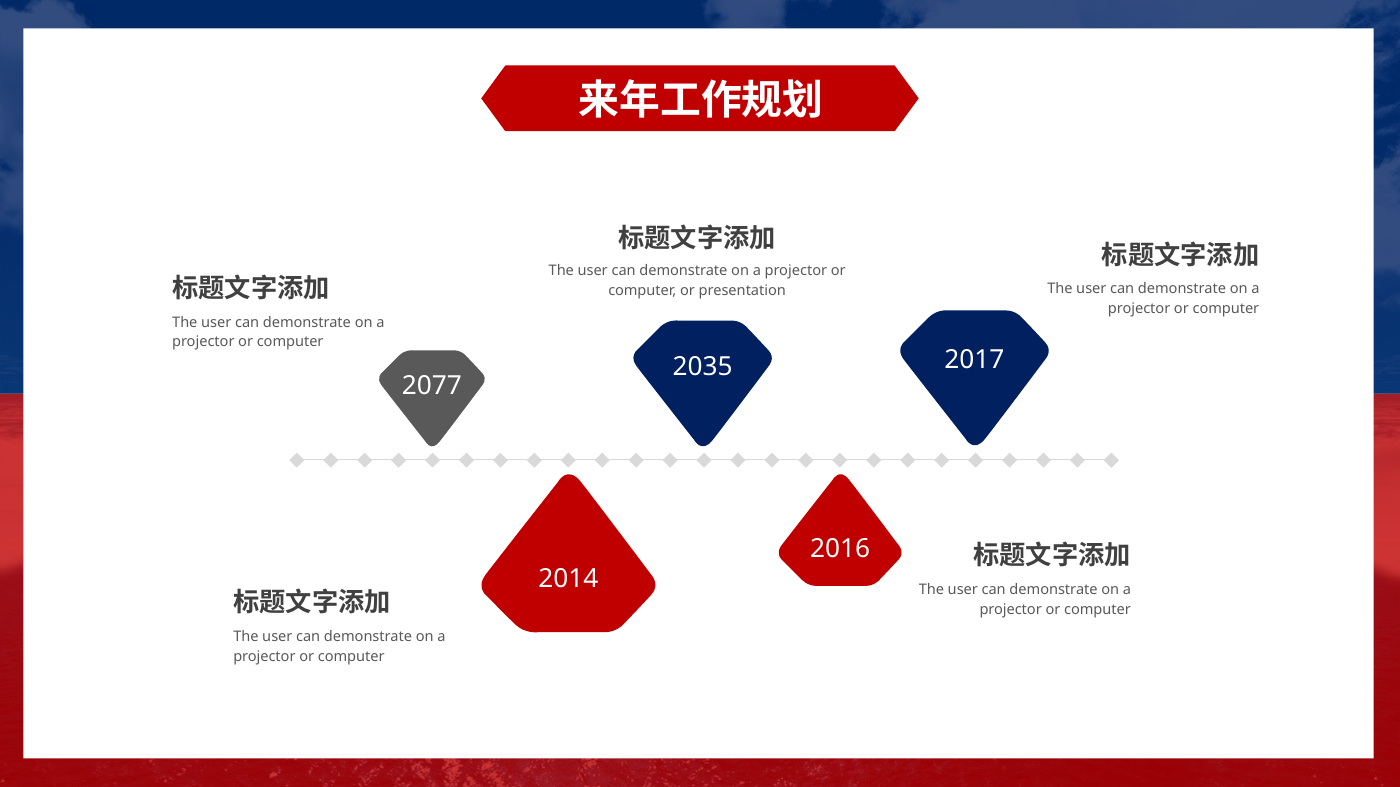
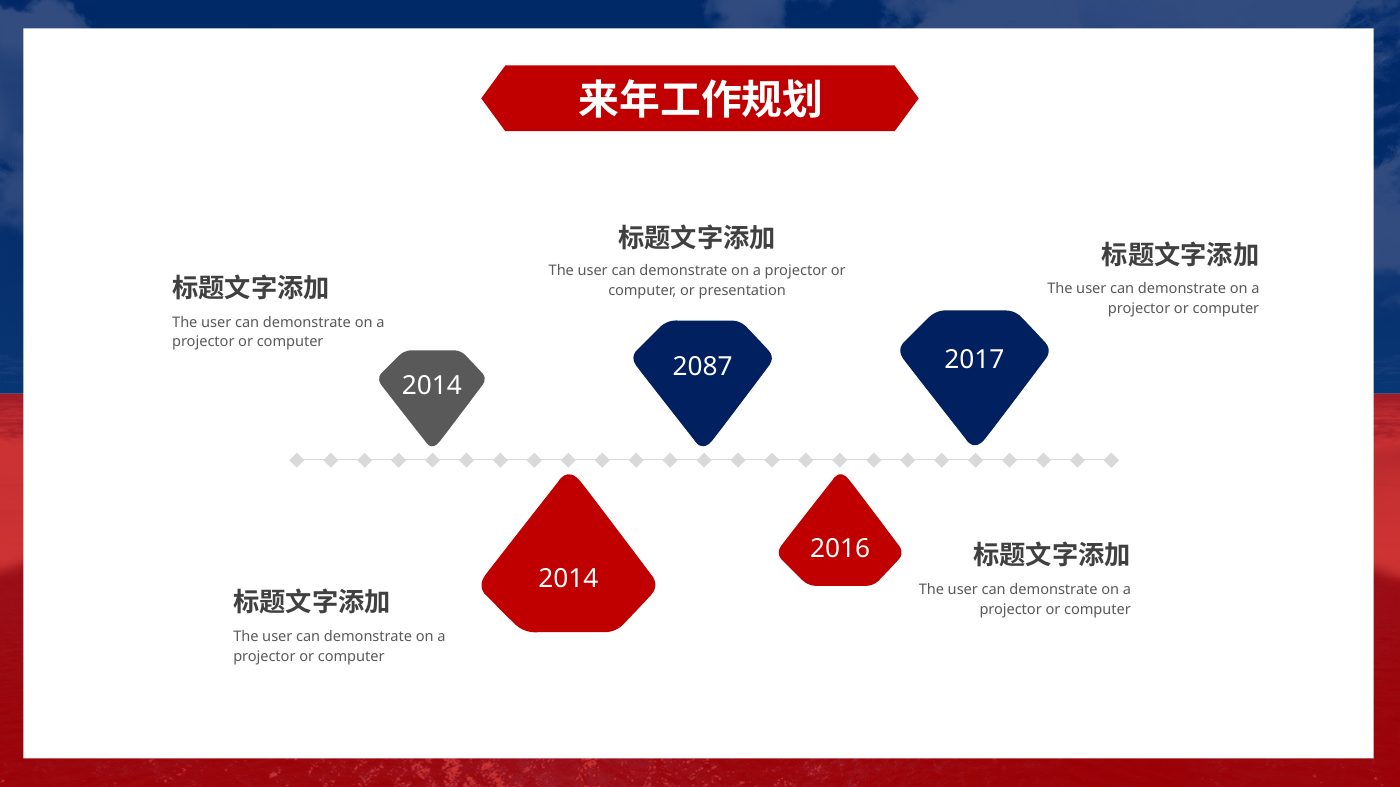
2035: 2035 -> 2087
2077 at (432, 386): 2077 -> 2014
